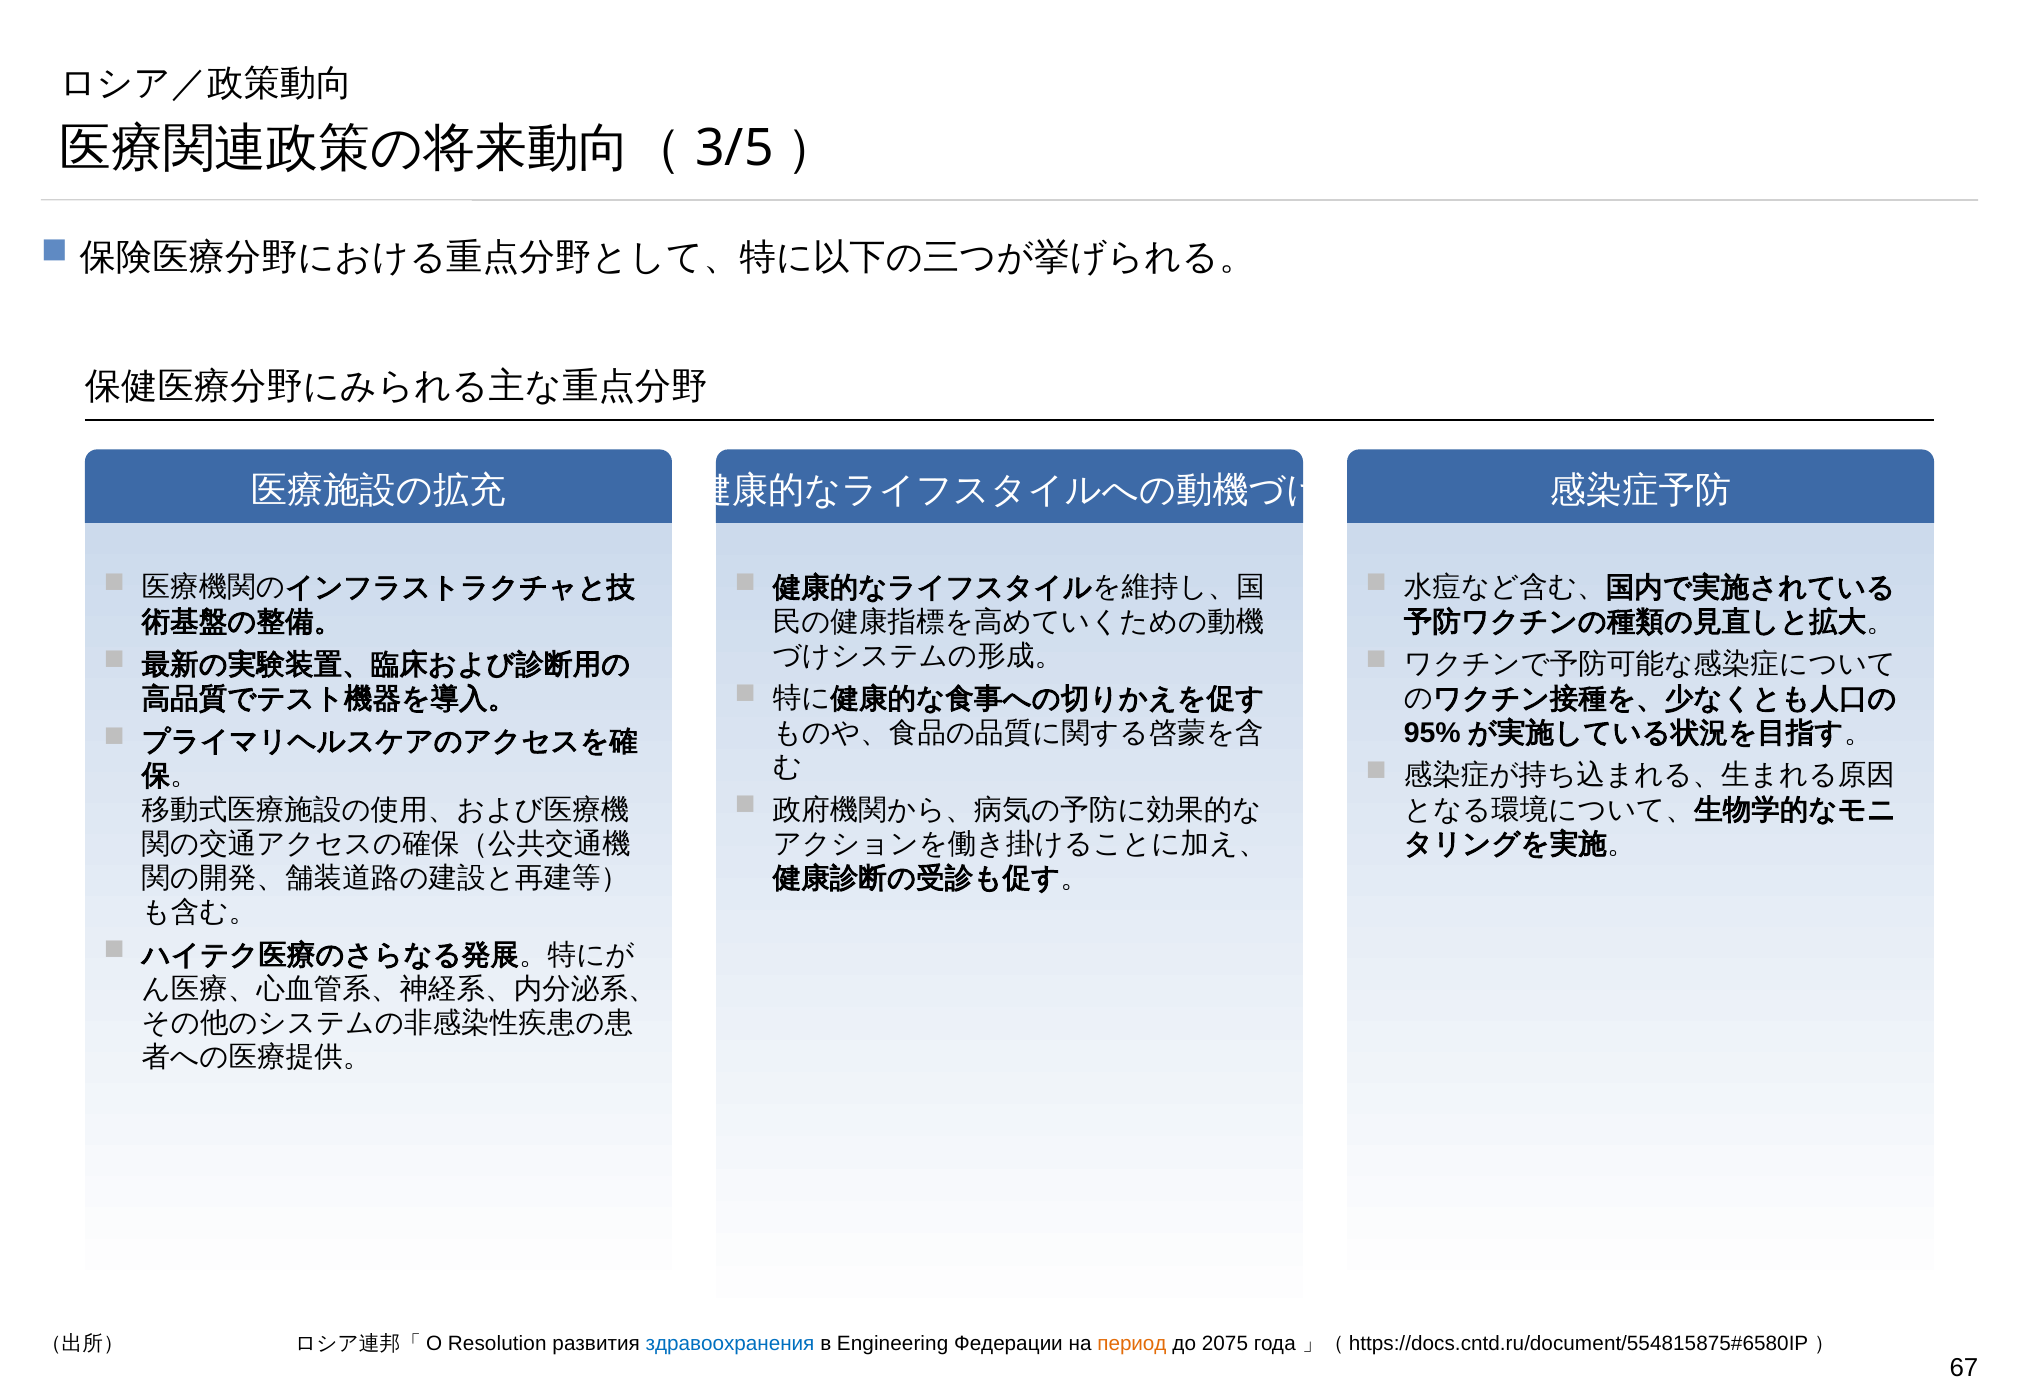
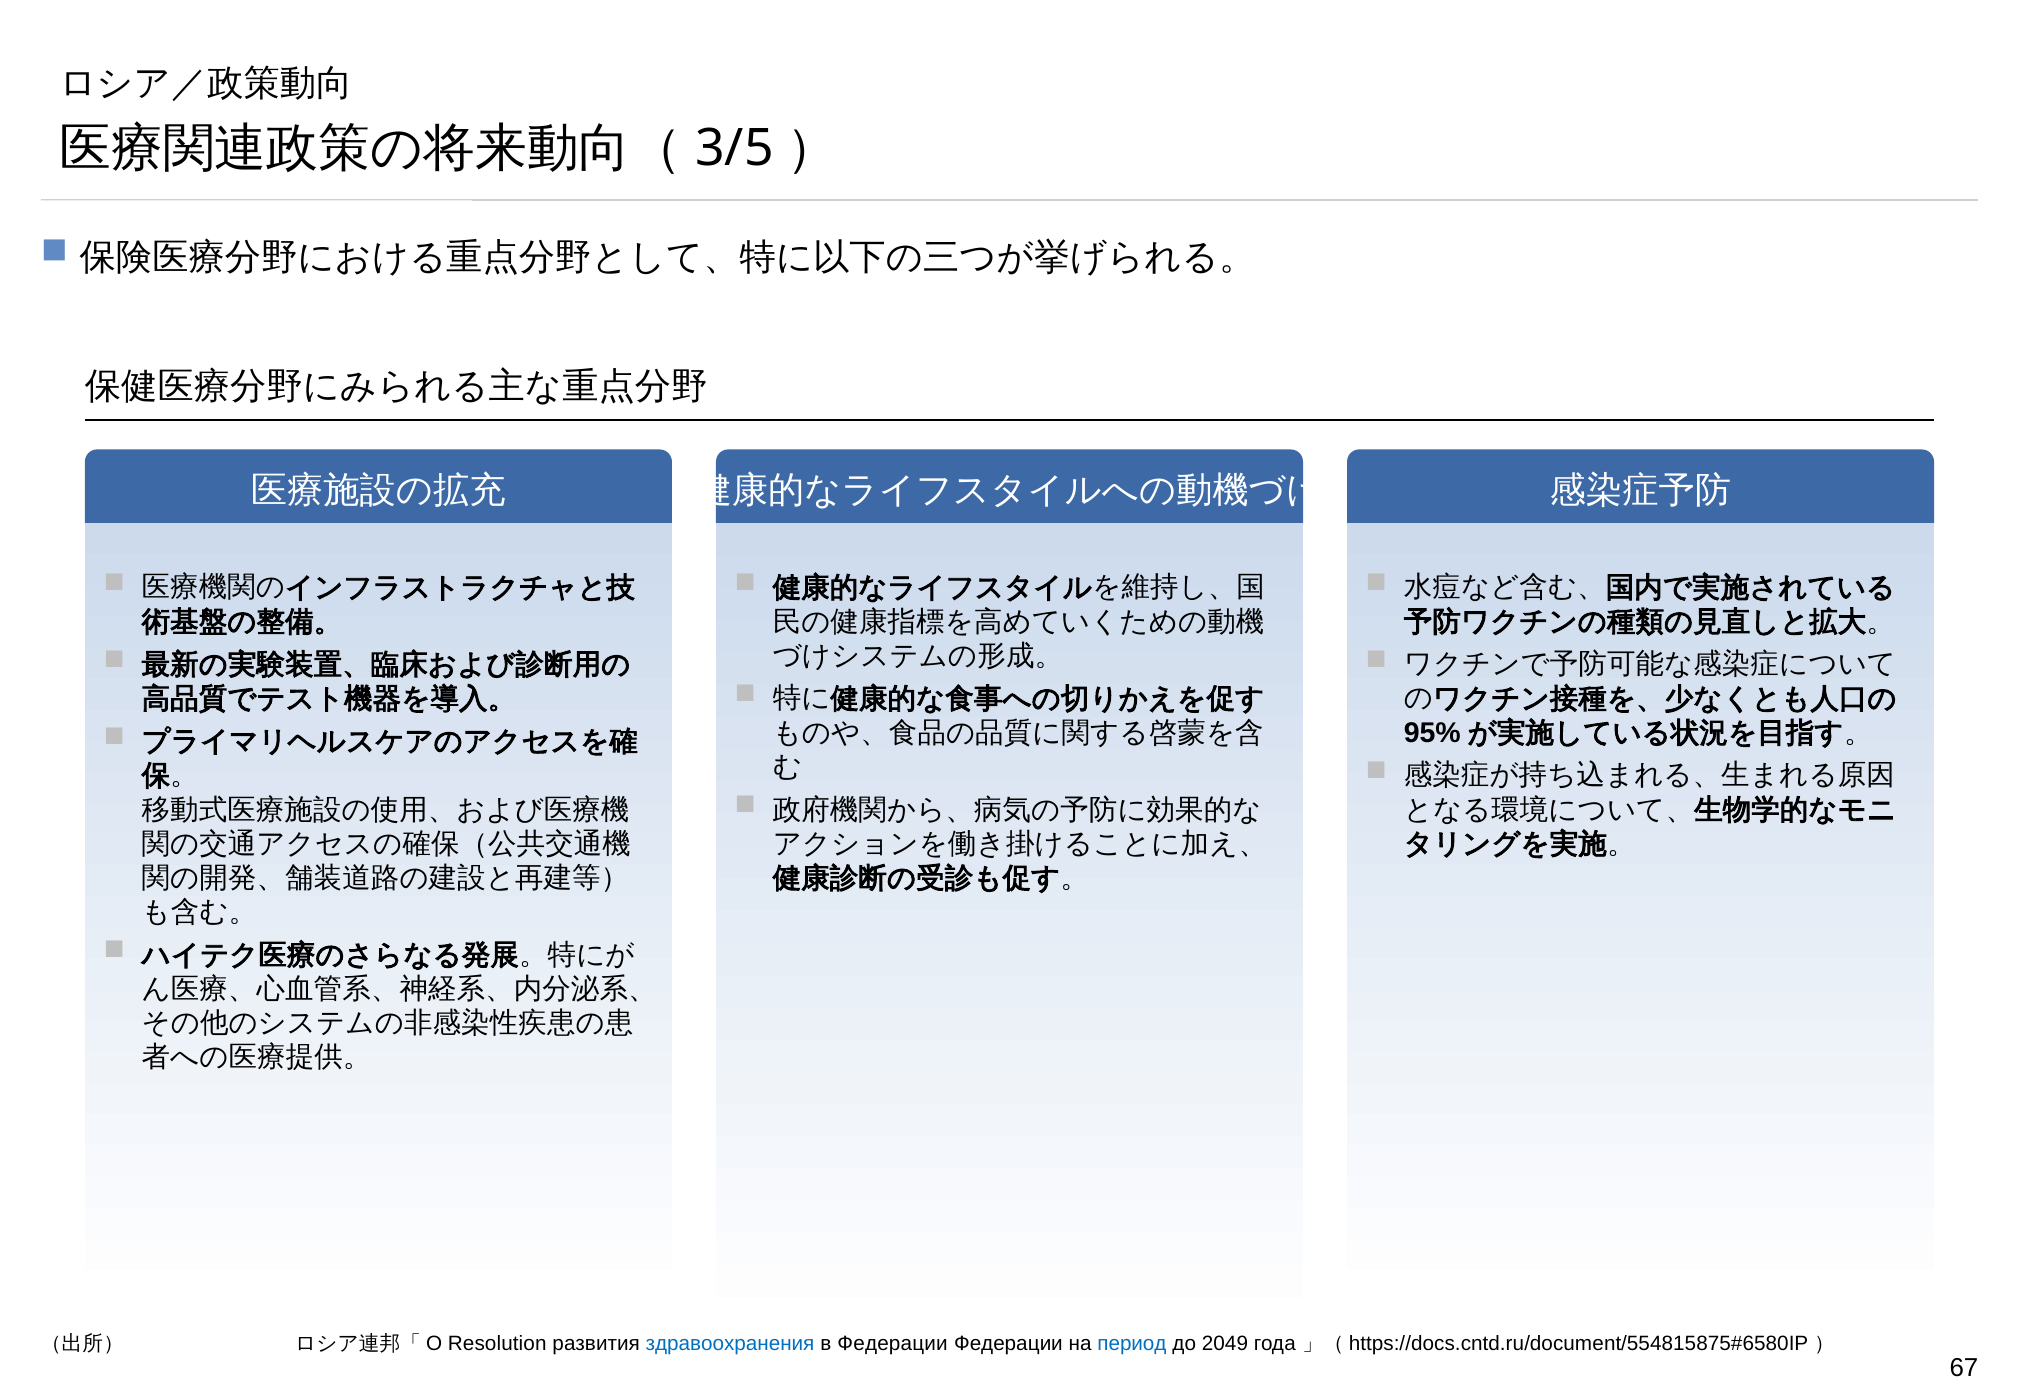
в Engineering: Engineering -> Федерации
период colour: orange -> blue
2075: 2075 -> 2049
